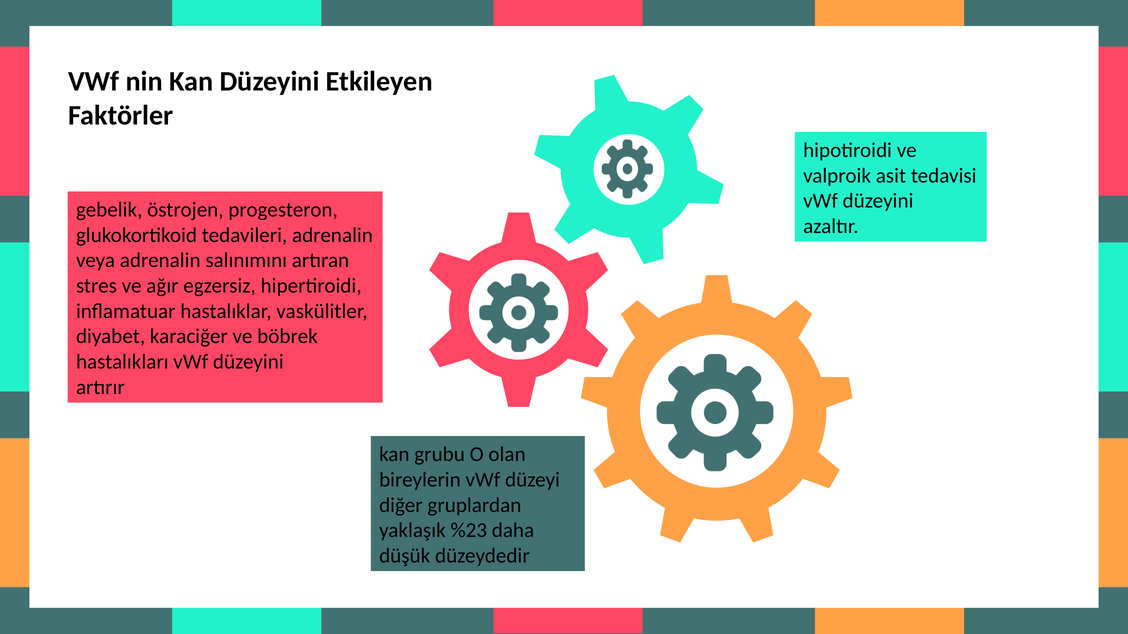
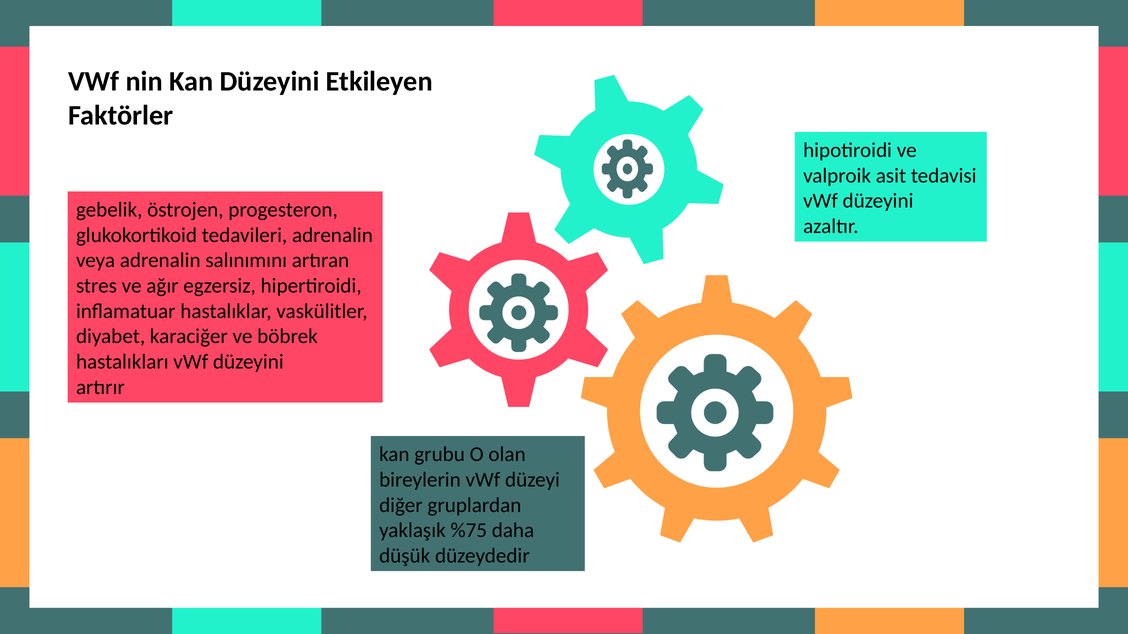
%23: %23 -> %75
